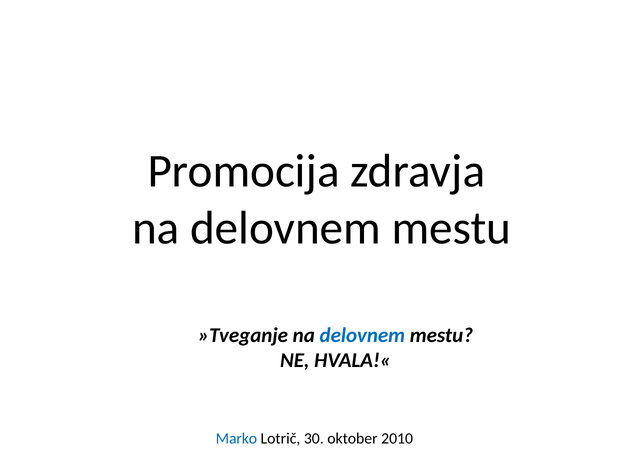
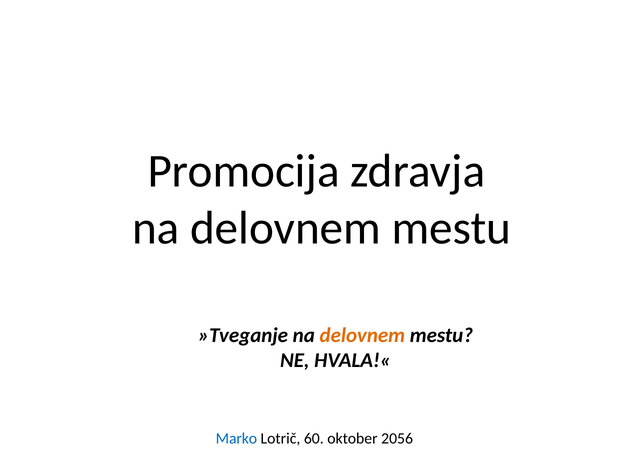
delovnem at (362, 335) colour: blue -> orange
30: 30 -> 60
2010: 2010 -> 2056
